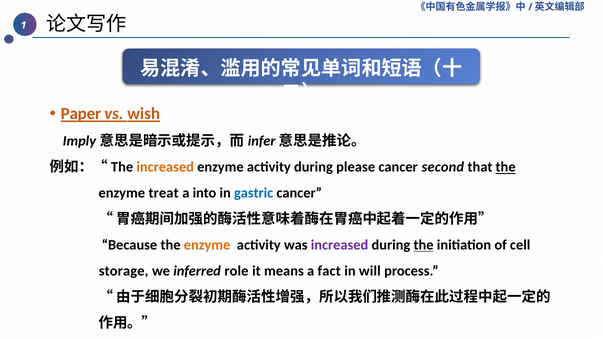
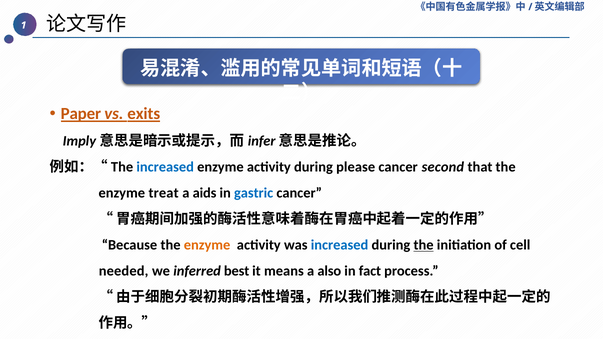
wish: wish -> exits
increased at (165, 167) colour: orange -> blue
the at (506, 167) underline: present -> none
into: into -> aids
increased at (340, 245) colour: purple -> blue
storage: storage -> needed
role: role -> best
fact: fact -> also
will: will -> fact
